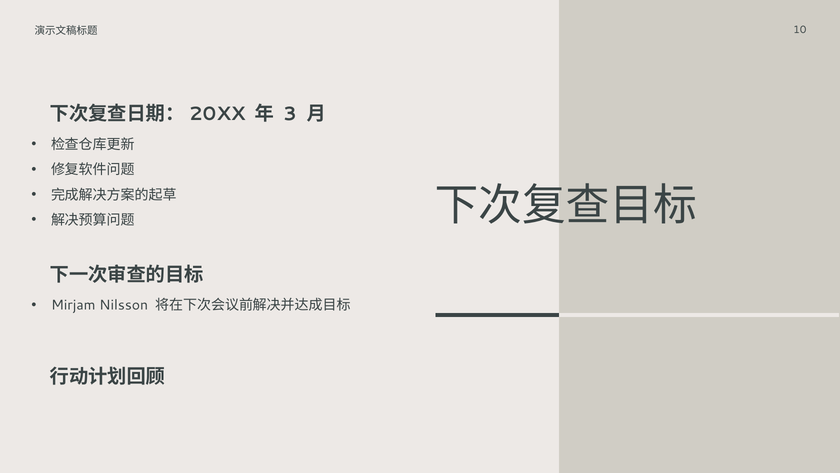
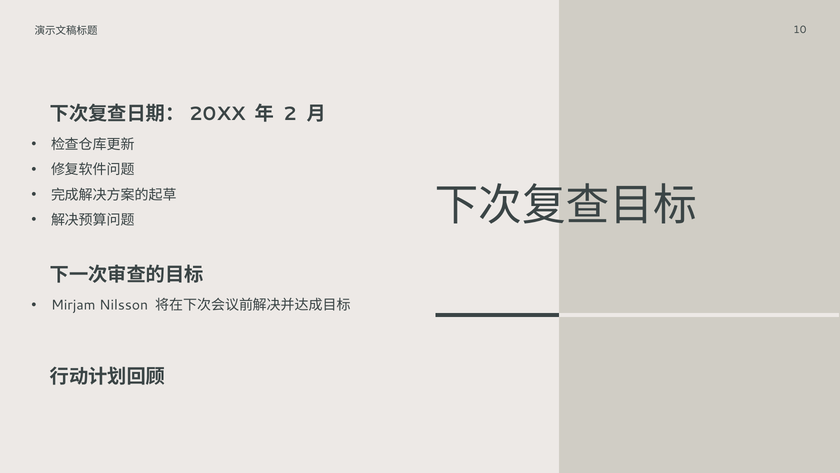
3: 3 -> 2
